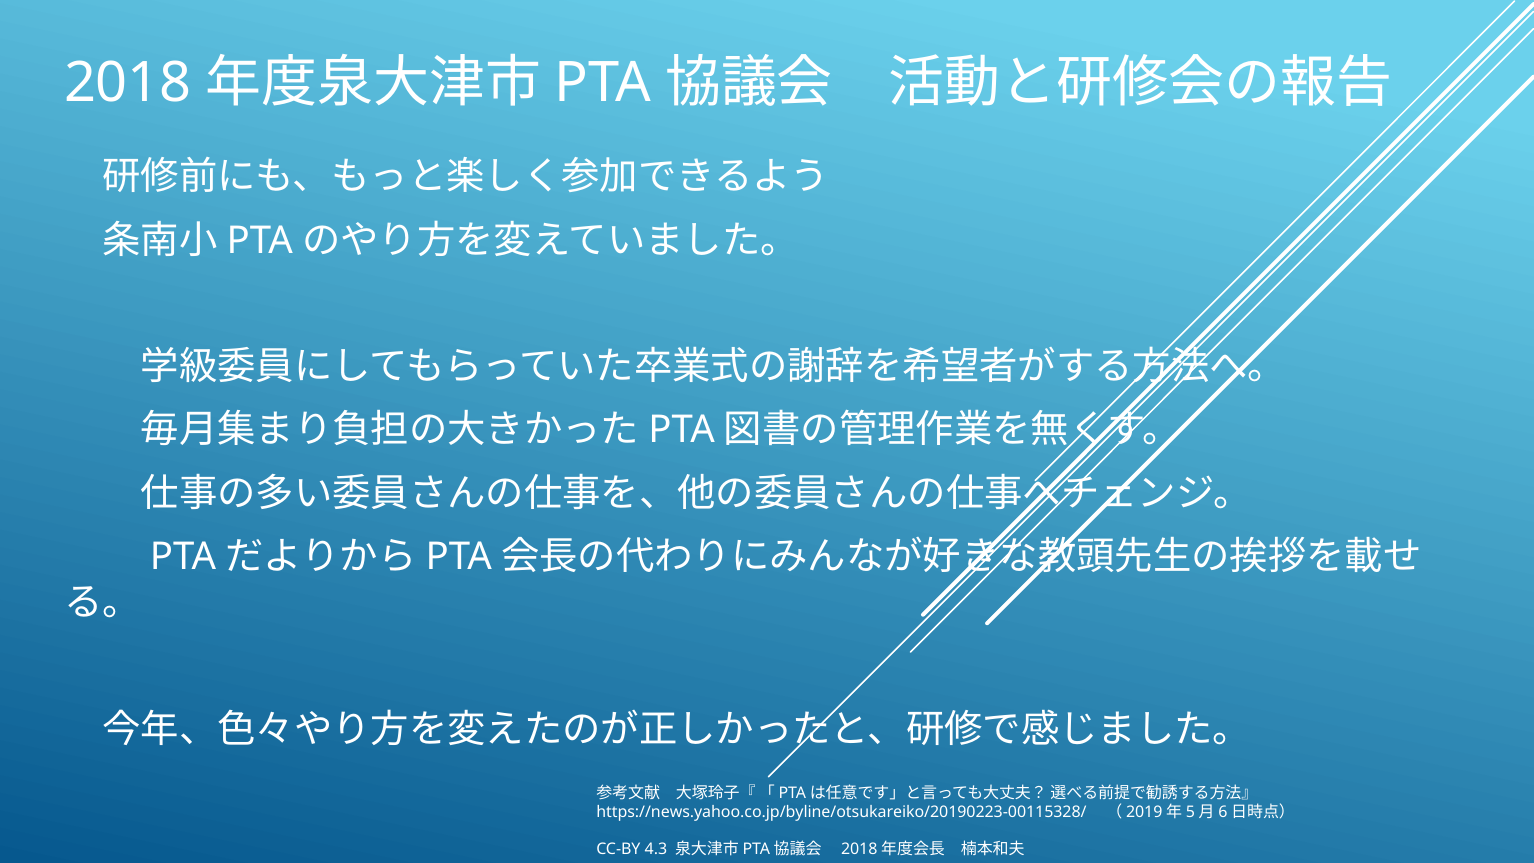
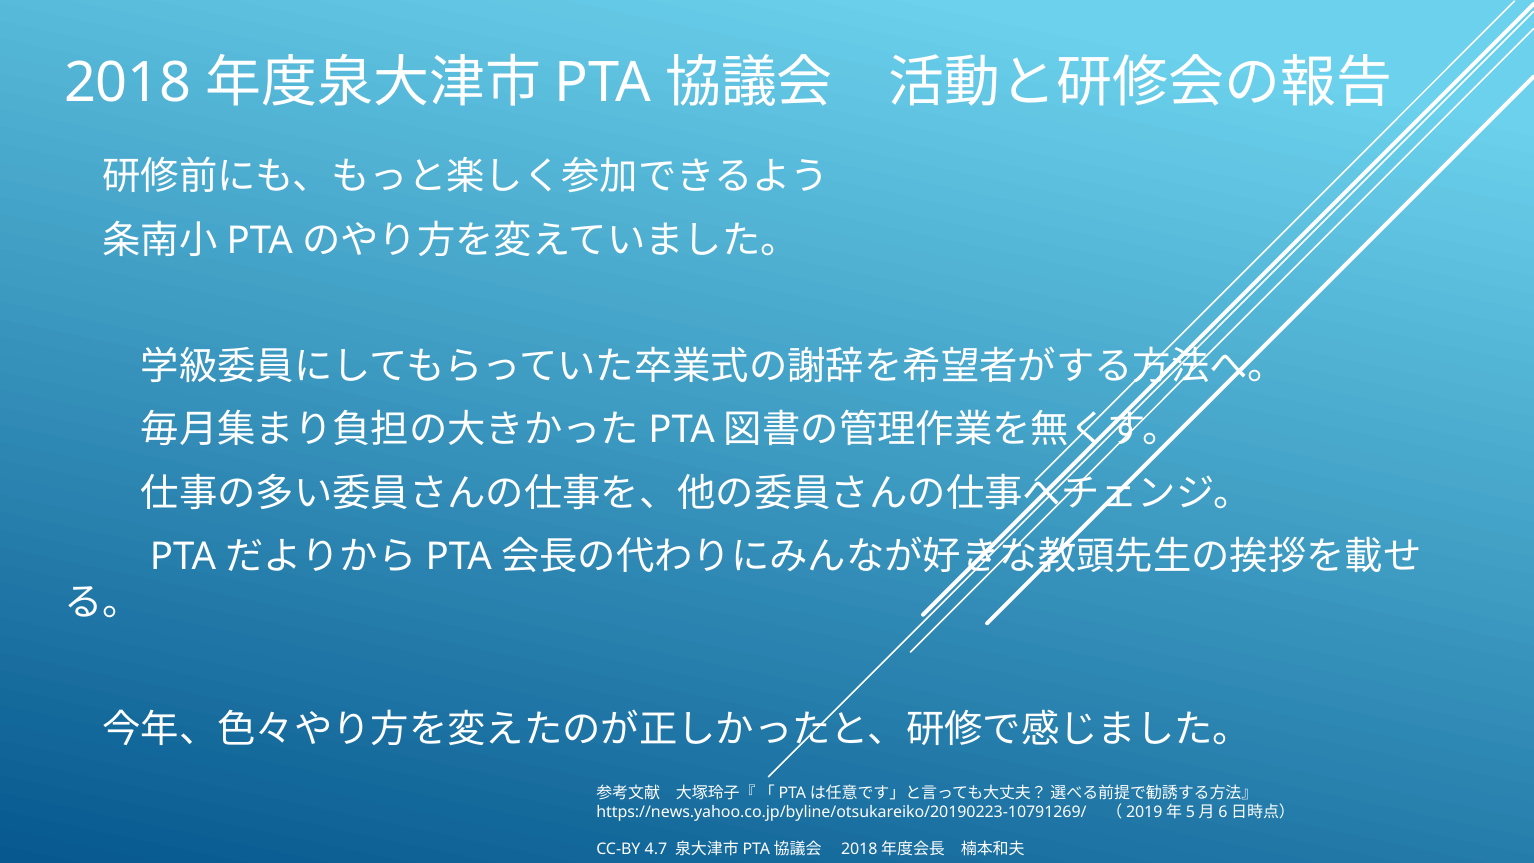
https://news.yahoo.co.jp/byline/otsukareiko/20190223-00115328/: https://news.yahoo.co.jp/byline/otsukareiko/20190223-00115328/ -> https://news.yahoo.co.jp/byline/otsukareiko/20190223-10791269/
4.3: 4.3 -> 4.7
